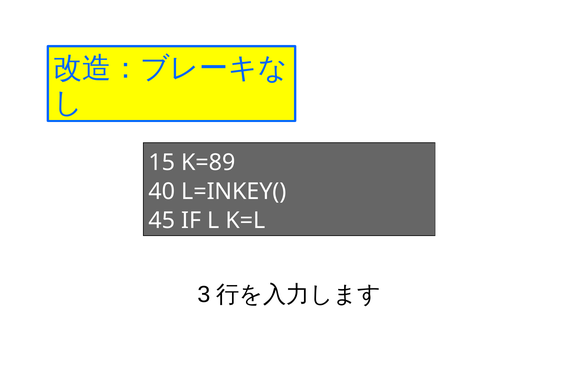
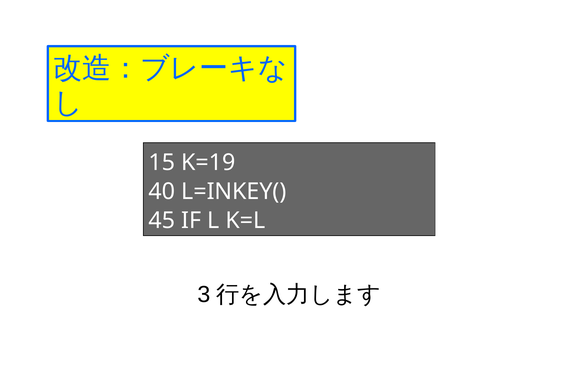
K=89: K=89 -> K=19
